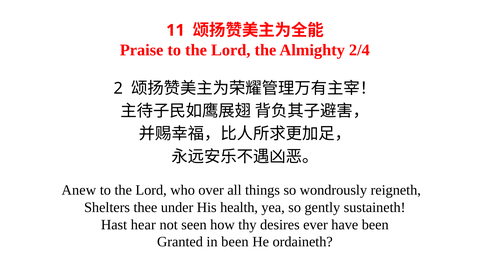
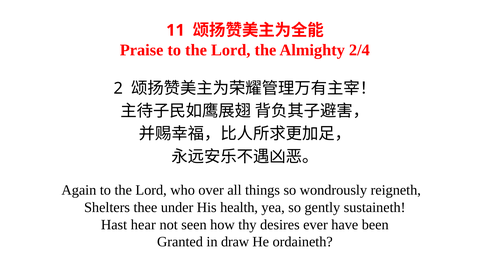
Anew: Anew -> Again
in been: been -> draw
